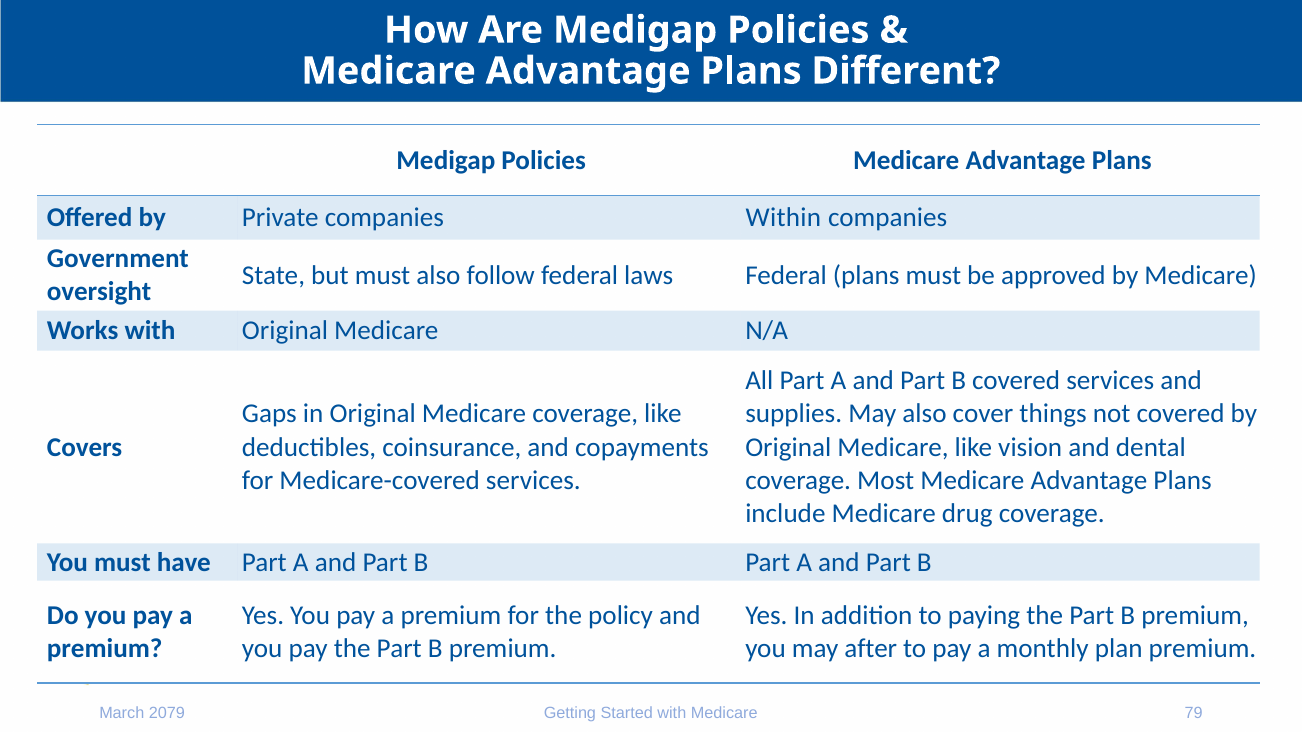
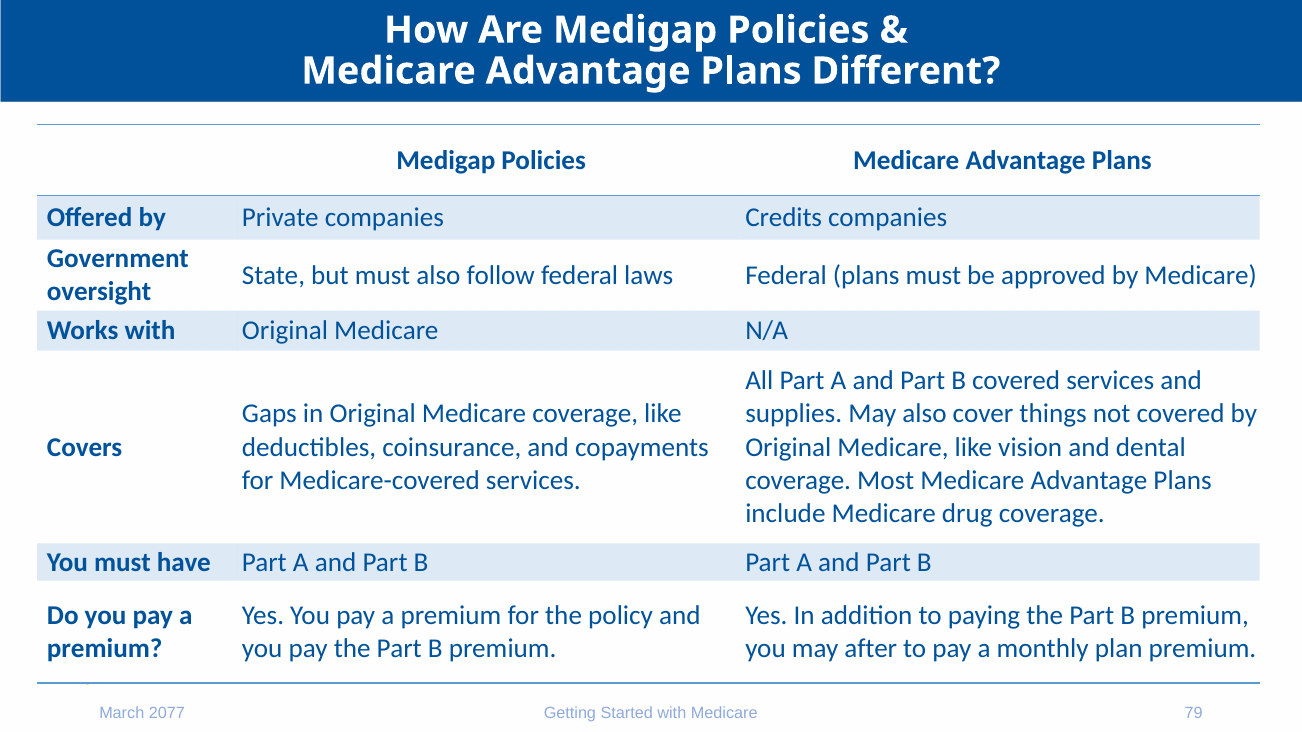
Within: Within -> Credits
2079: 2079 -> 2077
